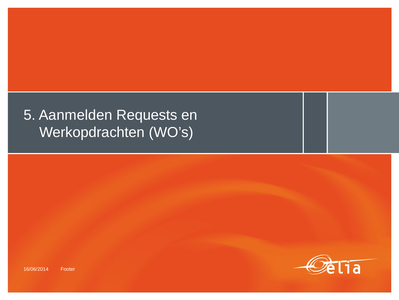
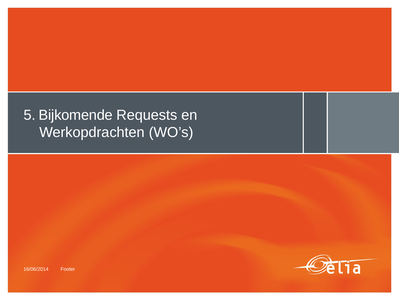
Aanmelden: Aanmelden -> Bijkomende
